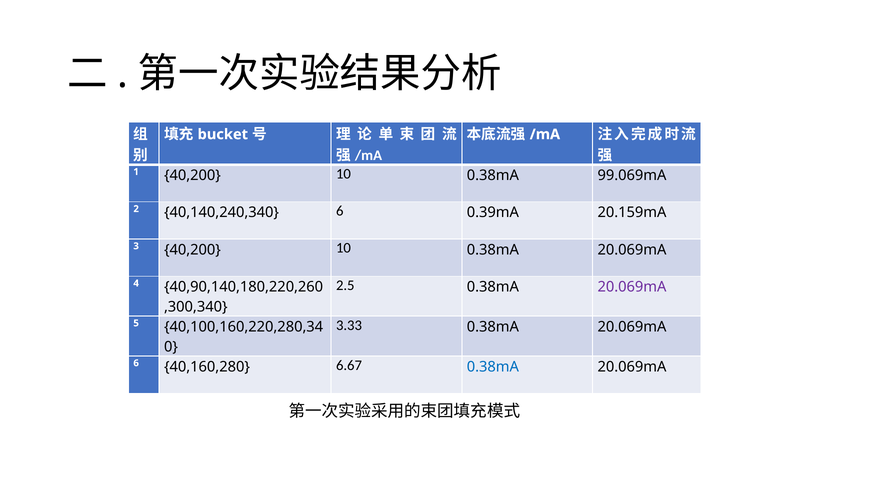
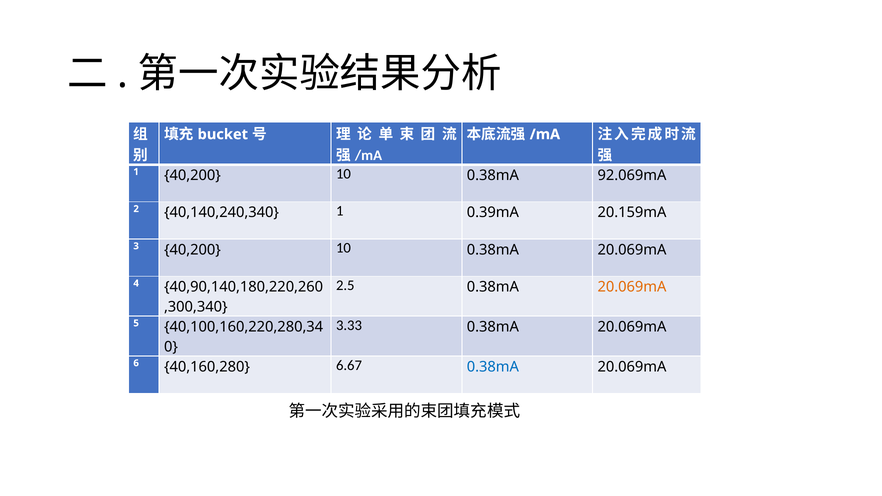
99.069mA: 99.069mA -> 92.069mA
40,140,240,340 6: 6 -> 1
20.069mA at (632, 287) colour: purple -> orange
